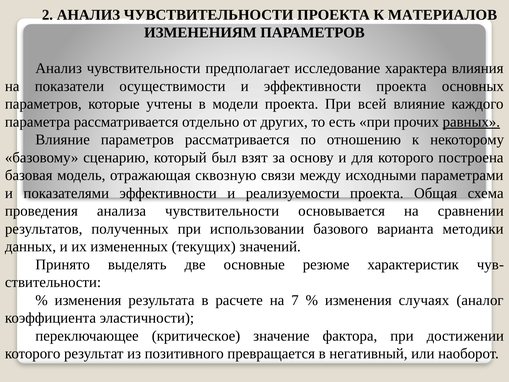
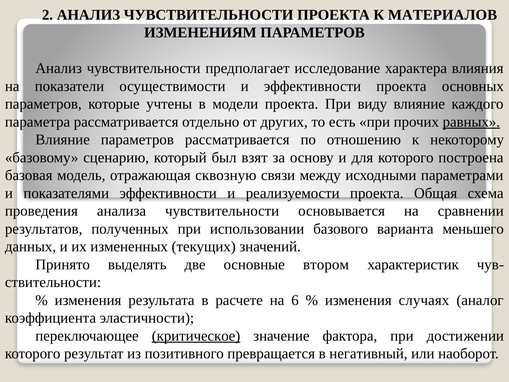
всей: всей -> виду
методики: методики -> меньшего
резюме: резюме -> втором
7: 7 -> 6
критическое underline: none -> present
